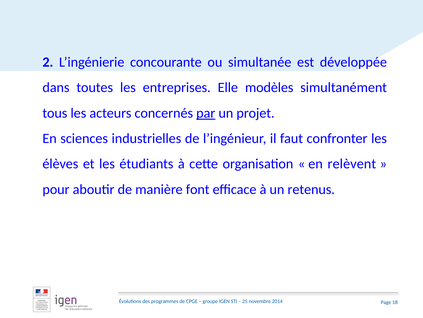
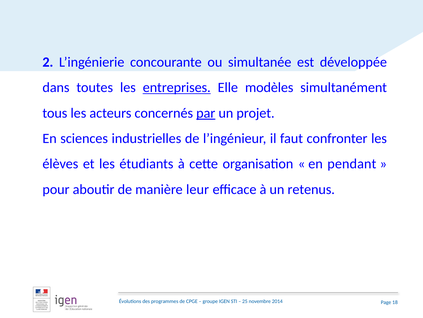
entreprises underline: none -> present
relèvent: relèvent -> pendant
font: font -> leur
